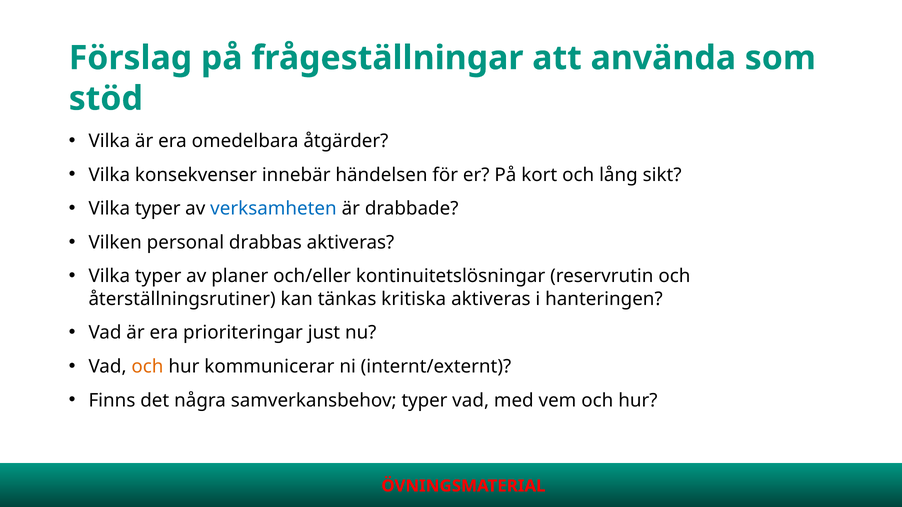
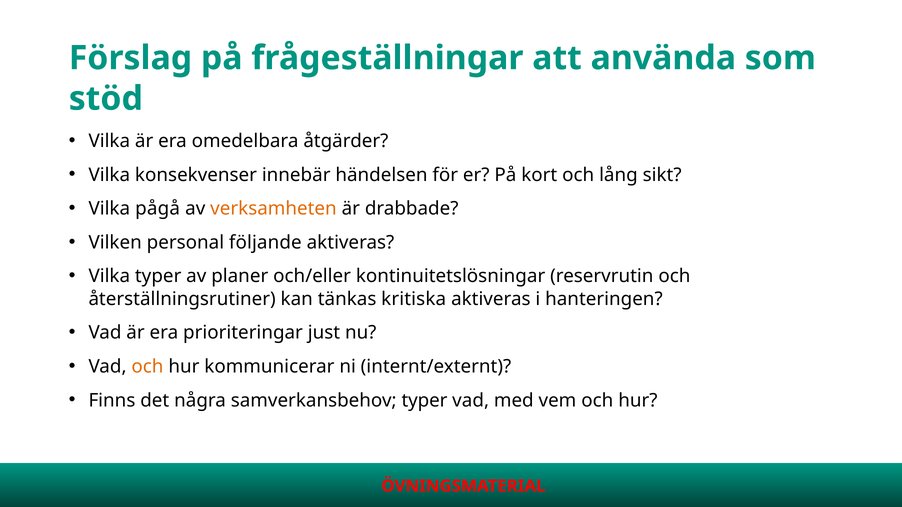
typer at (158, 209): typer -> pågå
verksamheten colour: blue -> orange
drabbas: drabbas -> följande
